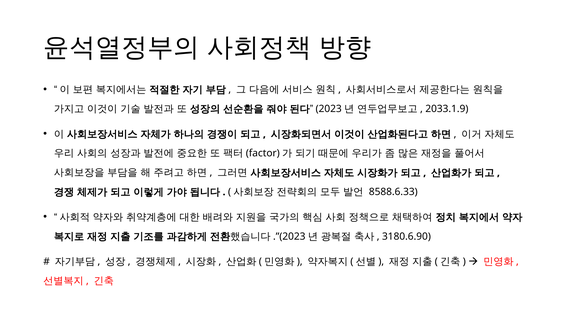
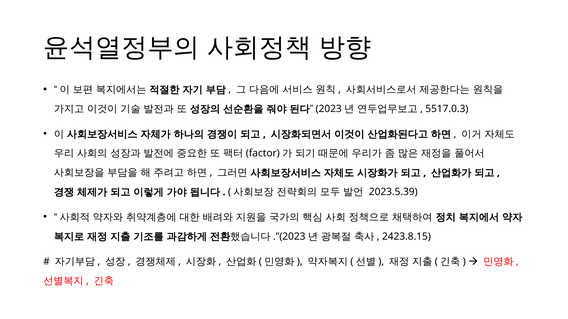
2033.1.9: 2033.1.9 -> 5517.0.3
8588.6.33: 8588.6.33 -> 2023.5.39
3180.6.90: 3180.6.90 -> 2423.8.15
